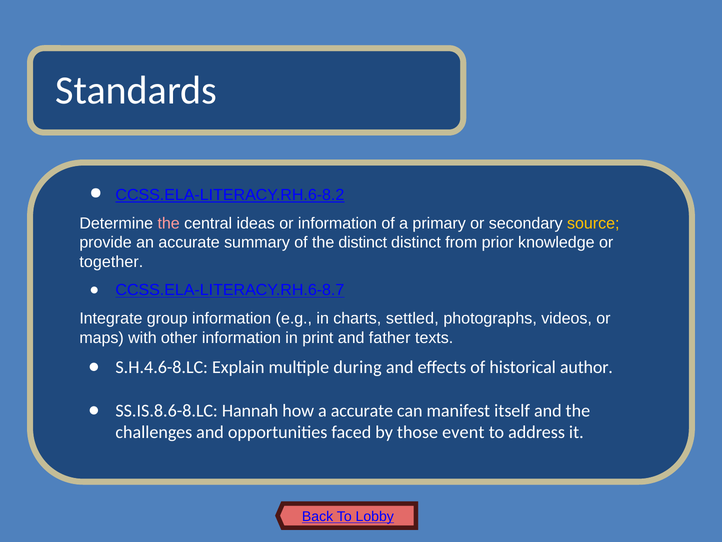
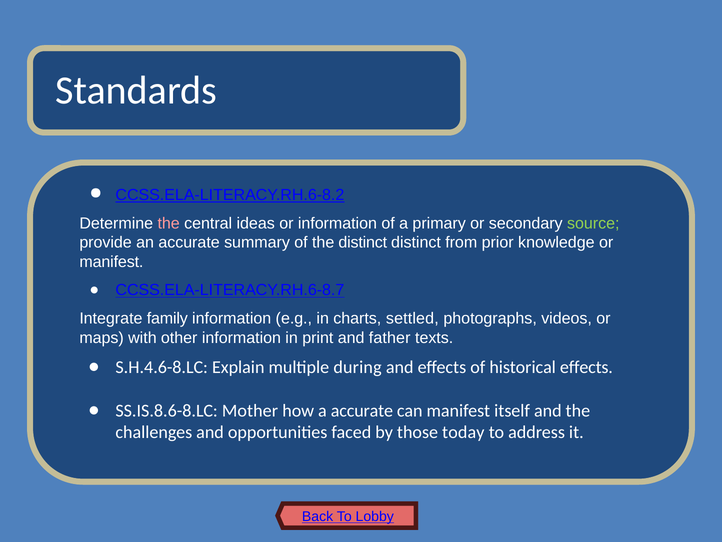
source colour: yellow -> light green
together at (111, 262): together -> manifest
group: group -> family
historical author: author -> effects
Hannah: Hannah -> Mother
event: event -> today
